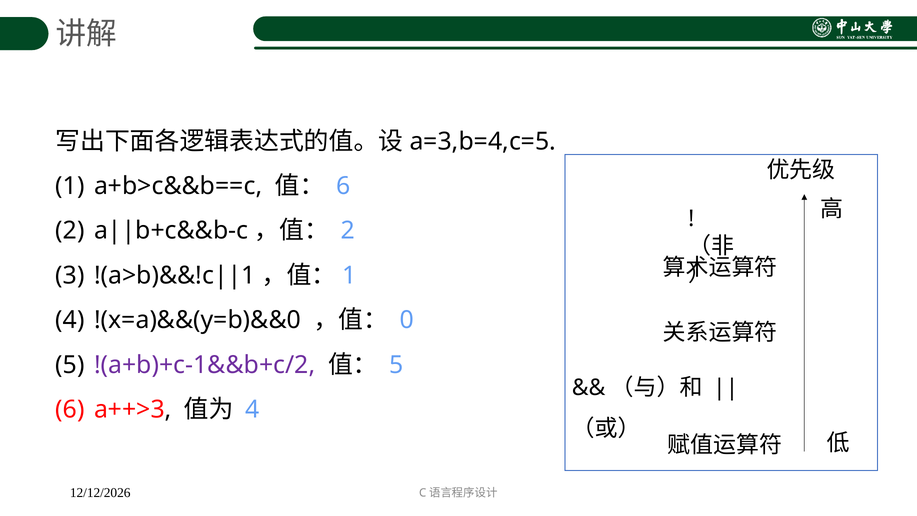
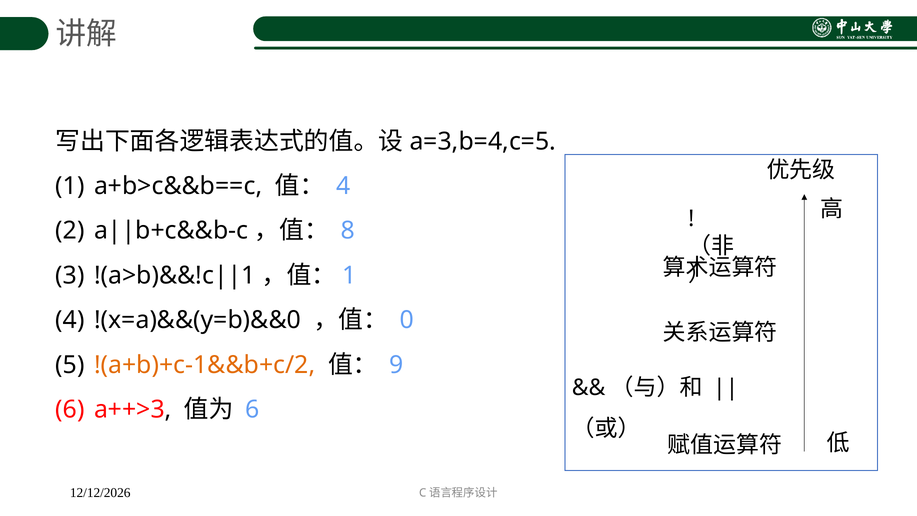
6 at (343, 186): 6 -> 4
2 at (348, 231): 2 -> 8
!(a+b)+c-1&&b+c/2 colour: purple -> orange
5 at (396, 365): 5 -> 9
4 at (252, 409): 4 -> 6
